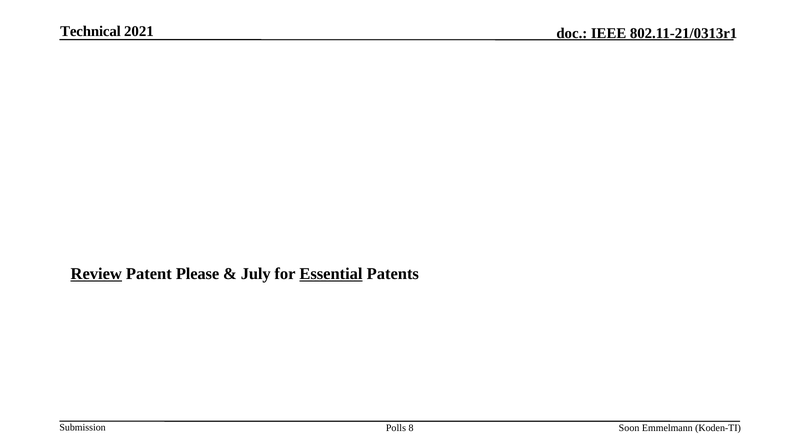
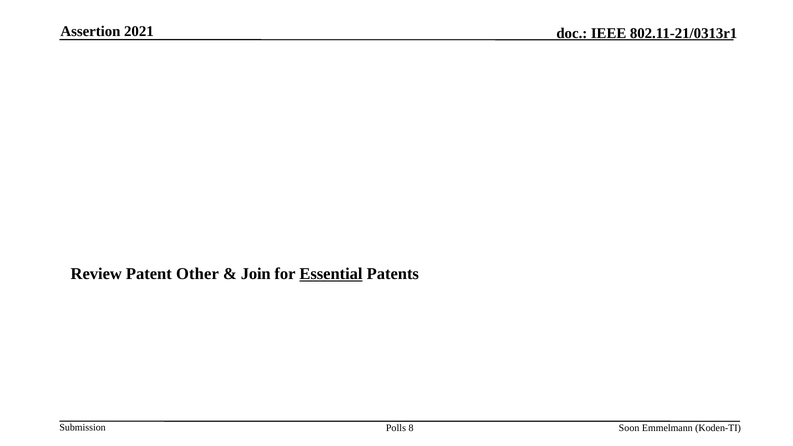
Technical: Technical -> Assertion
Review underline: present -> none
Please: Please -> Other
July: July -> Join
